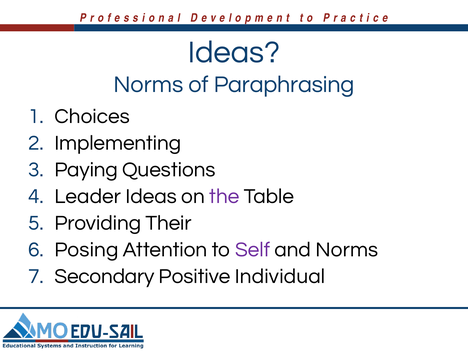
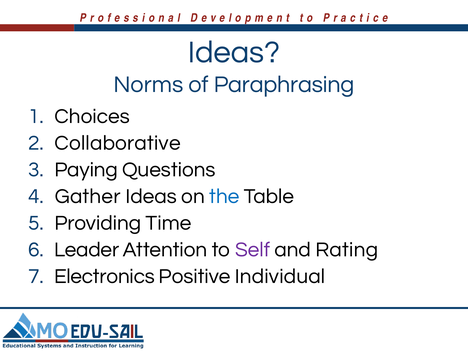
Implementing: Implementing -> Collaborative
Leader: Leader -> Gather
the colour: purple -> blue
Their: Their -> Time
Posing: Posing -> Leader
and Norms: Norms -> Rating
Secondary: Secondary -> Electronics
